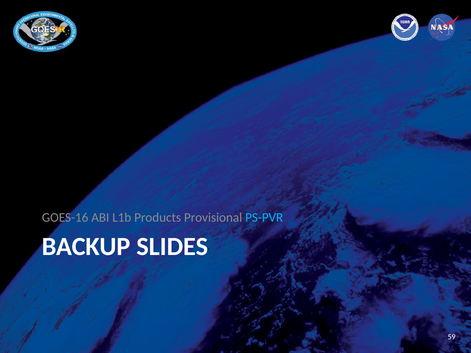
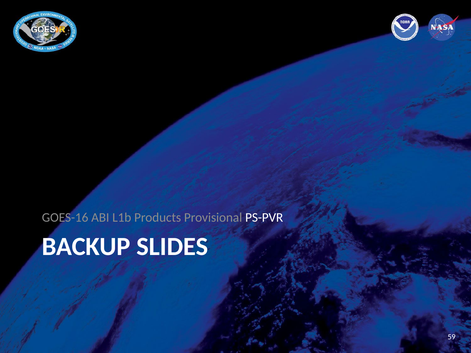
PS-PVR colour: light blue -> white
